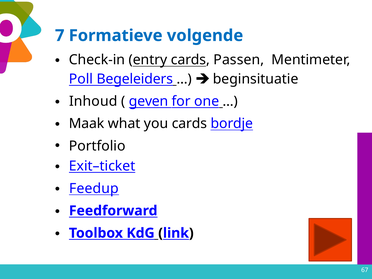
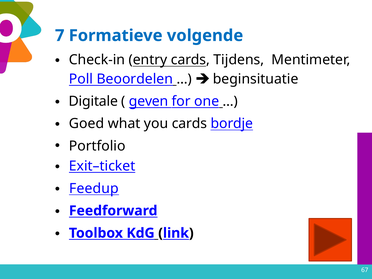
Passen: Passen -> Tijdens
Begeleiders: Begeleiders -> Beoordelen
Inhoud: Inhoud -> Digitale
Maak: Maak -> Goed
